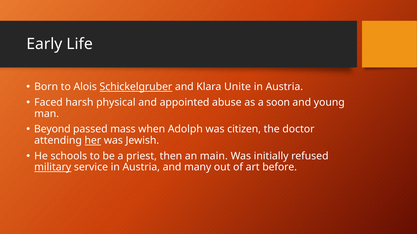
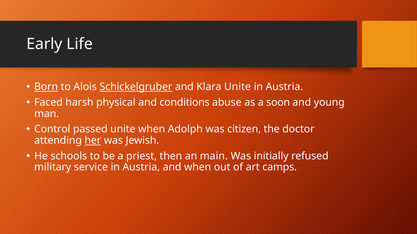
Born underline: none -> present
appointed: appointed -> conditions
Beyond: Beyond -> Control
passed mass: mass -> unite
military underline: present -> none
and many: many -> when
before: before -> camps
